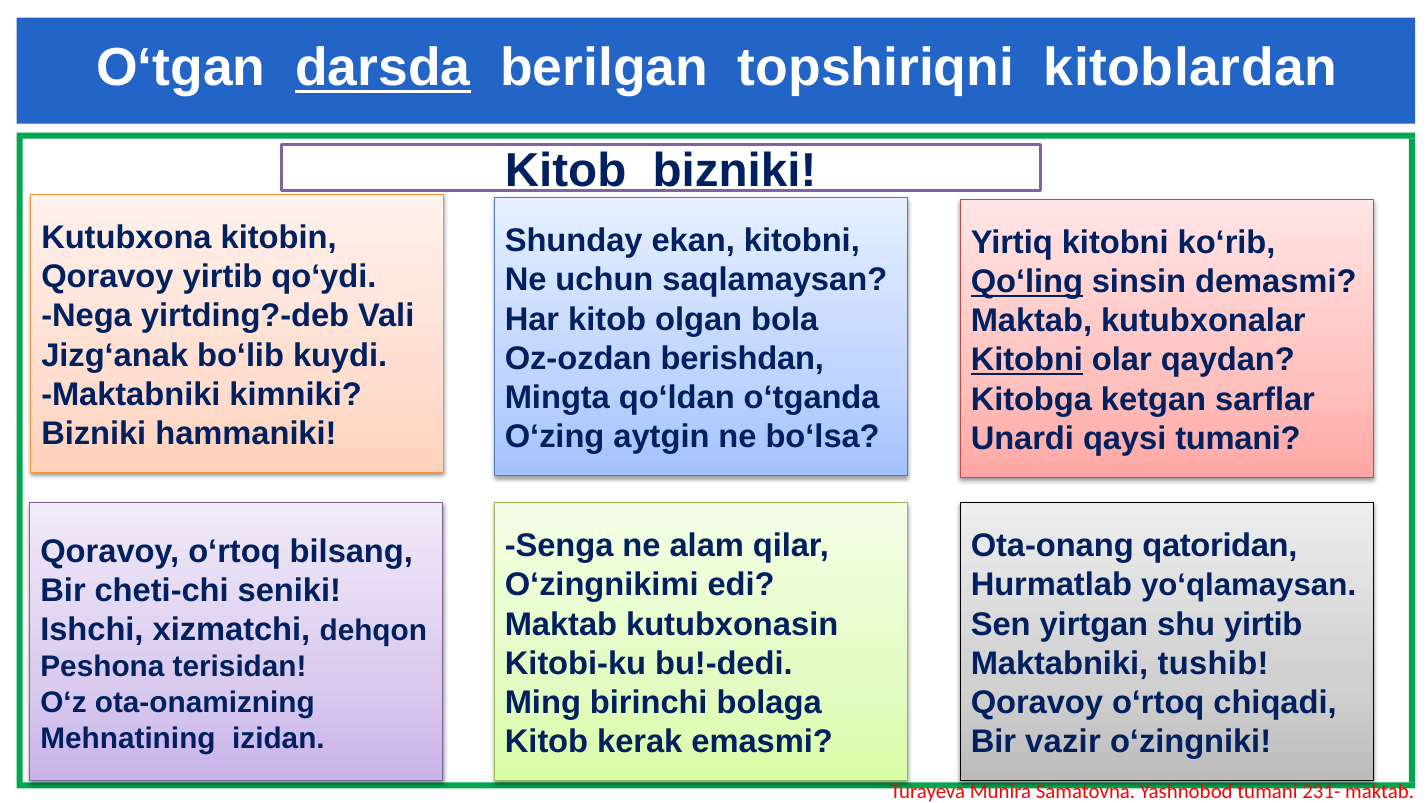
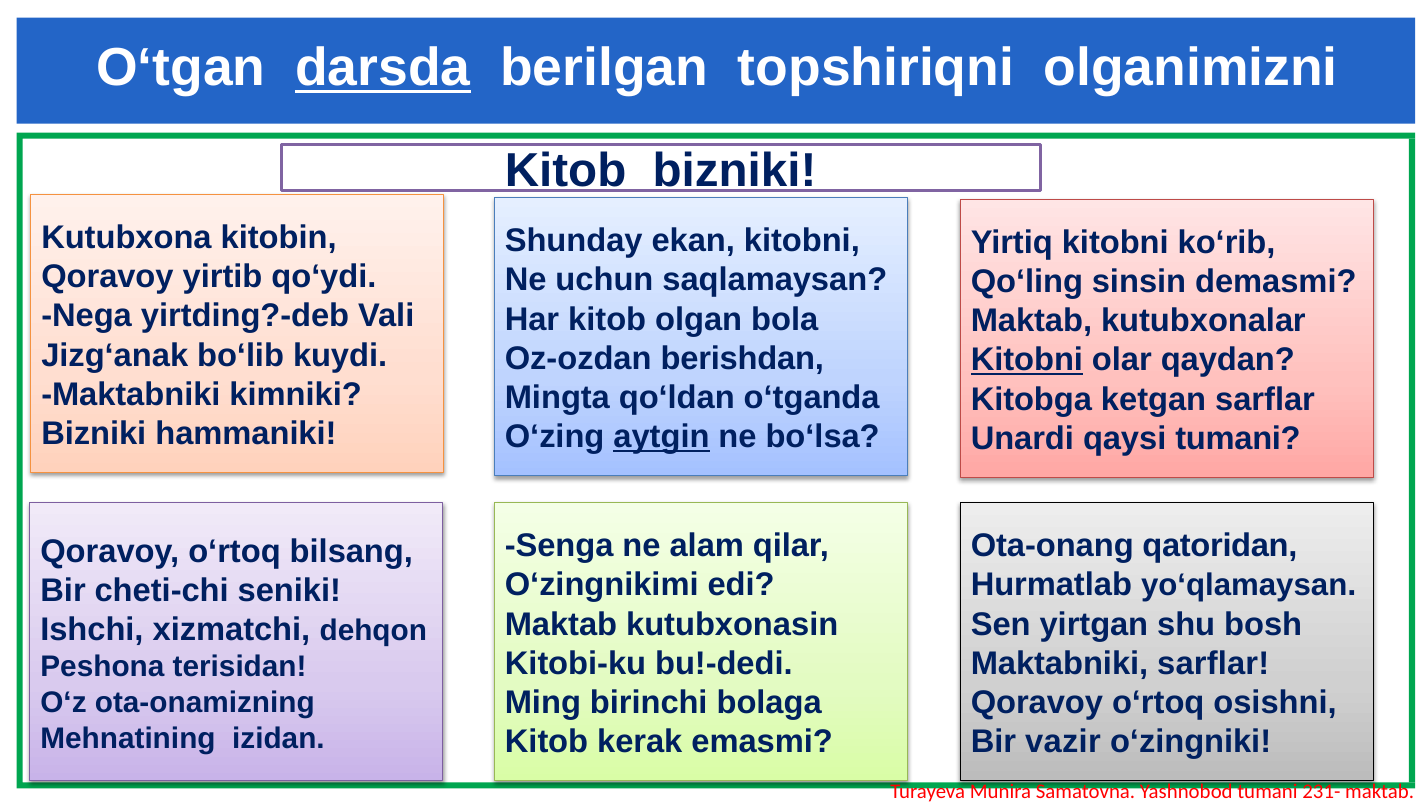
kitoblardan: kitoblardan -> olganimizni
Qo‘ling underline: present -> none
aytgin underline: none -> present
shu yirtib: yirtib -> bosh
Maktabniki tushib: tushib -> sarflar
chiqadi: chiqadi -> osishni
